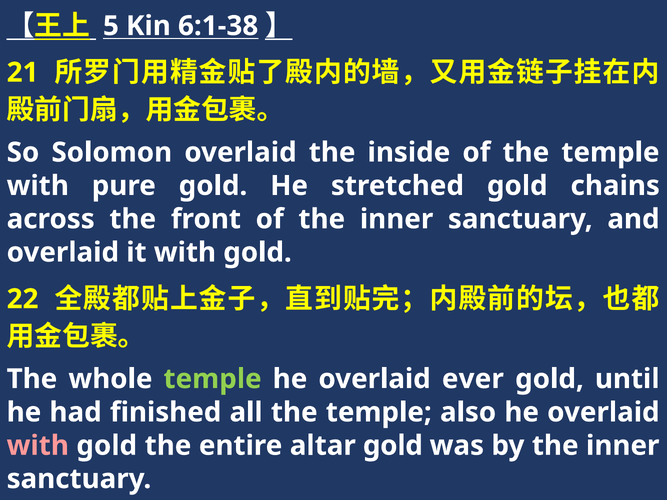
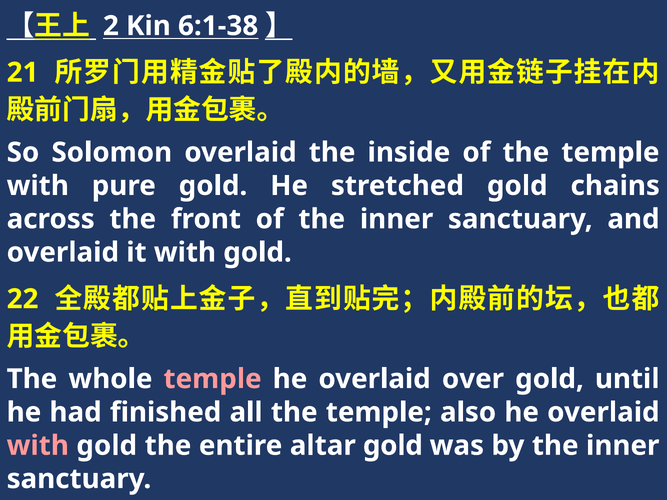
5: 5 -> 2
temple at (213, 379) colour: light green -> pink
ever: ever -> over
